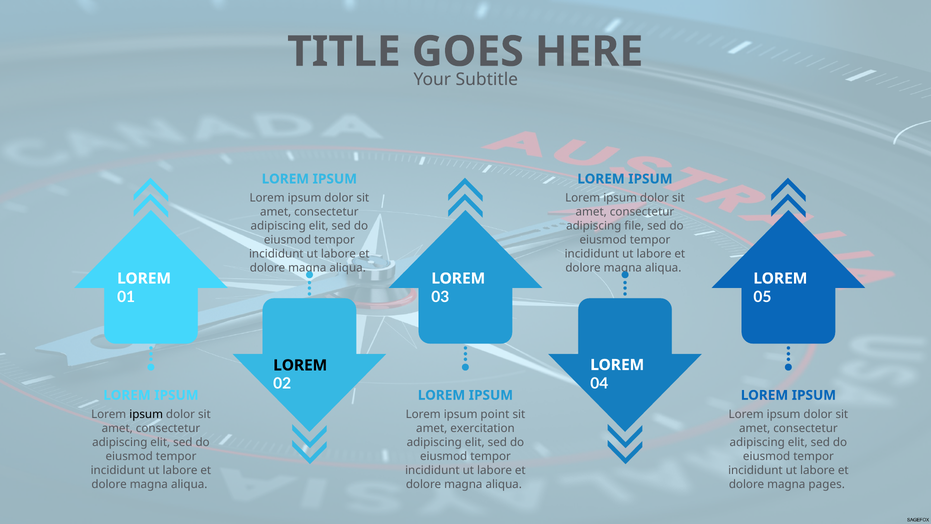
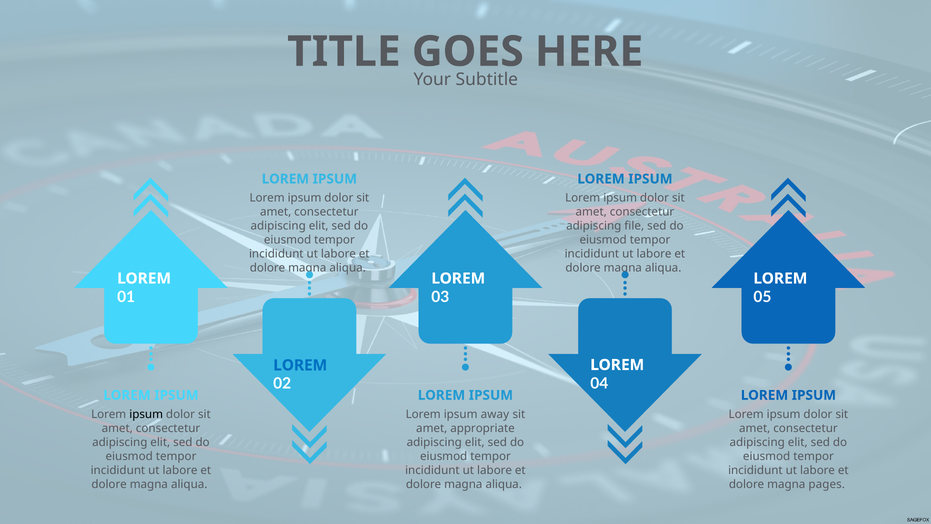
LOREM at (300, 365) colour: black -> blue
point: point -> away
exercitation: exercitation -> appropriate
